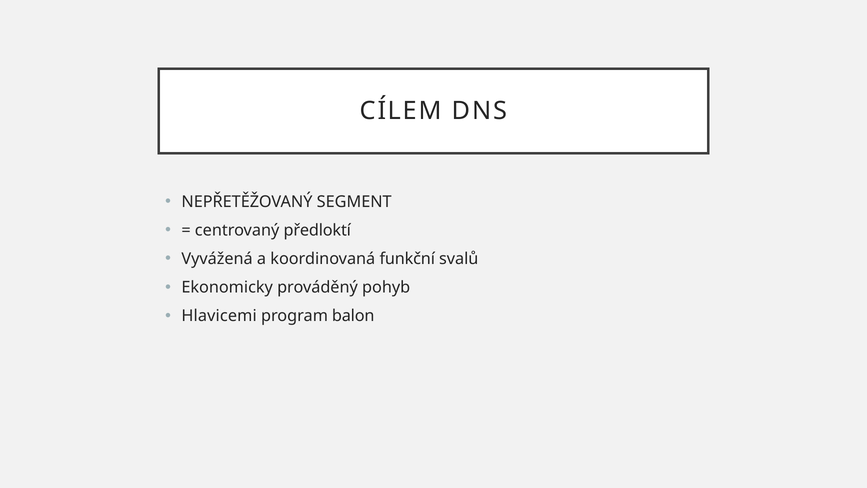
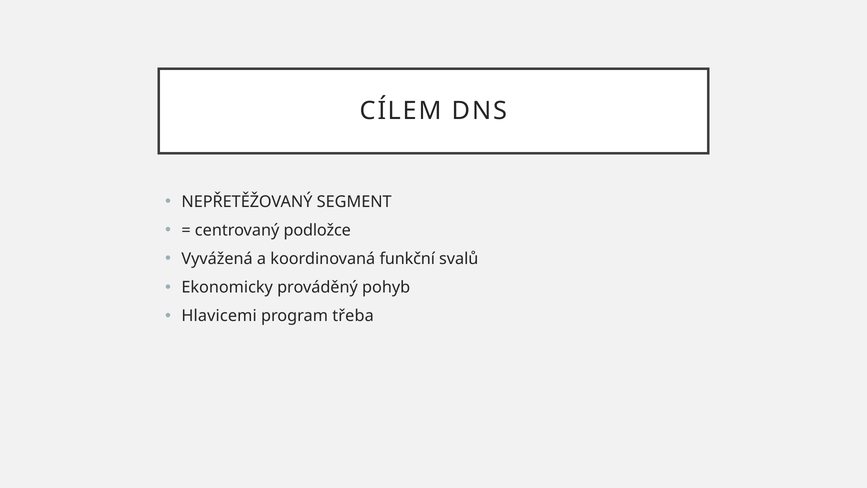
předloktí: předloktí -> podložce
balon: balon -> třeba
